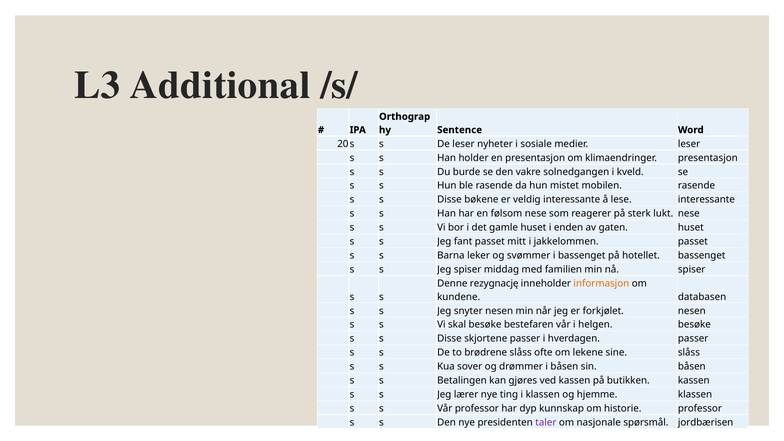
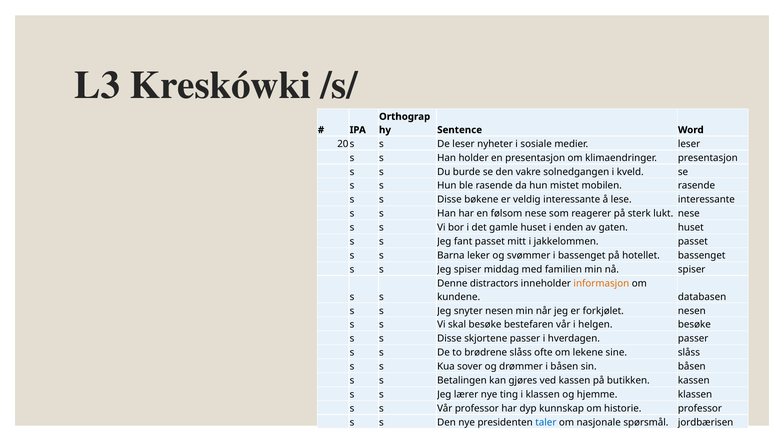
Additional: Additional -> Kreskówki
rezygnację: rezygnację -> distractors
taler colour: purple -> blue
